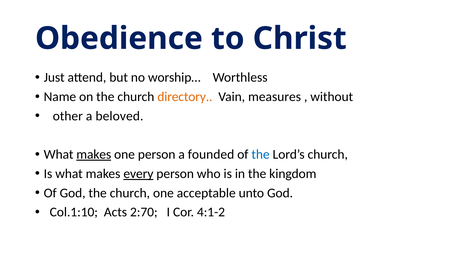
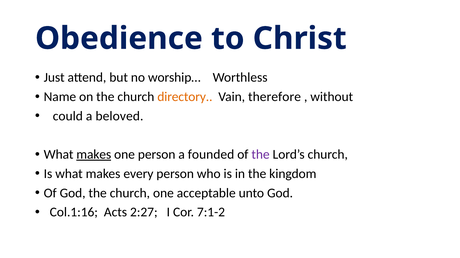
measures: measures -> therefore
other: other -> could
the at (261, 155) colour: blue -> purple
every underline: present -> none
Col.1:10: Col.1:10 -> Col.1:16
2:70: 2:70 -> 2:27
4:1-2: 4:1-2 -> 7:1-2
